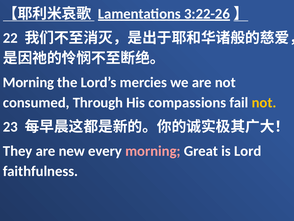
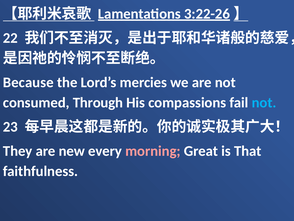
Morning at (28, 82): Morning -> Because
not at (264, 102) colour: yellow -> light blue
Lord: Lord -> That
